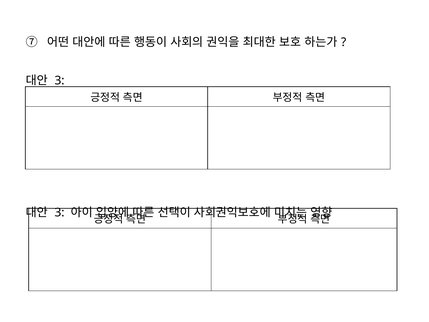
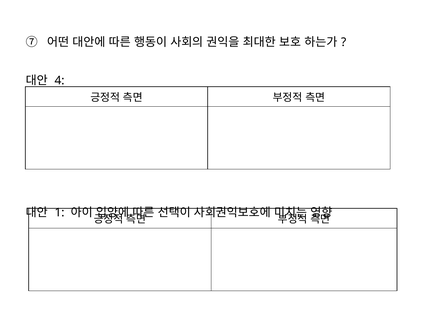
3 at (60, 81): 3 -> 4
3 at (60, 212): 3 -> 1
